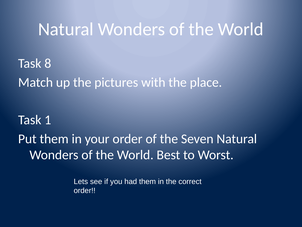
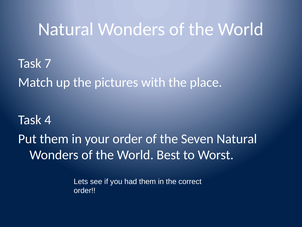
8: 8 -> 7
1: 1 -> 4
